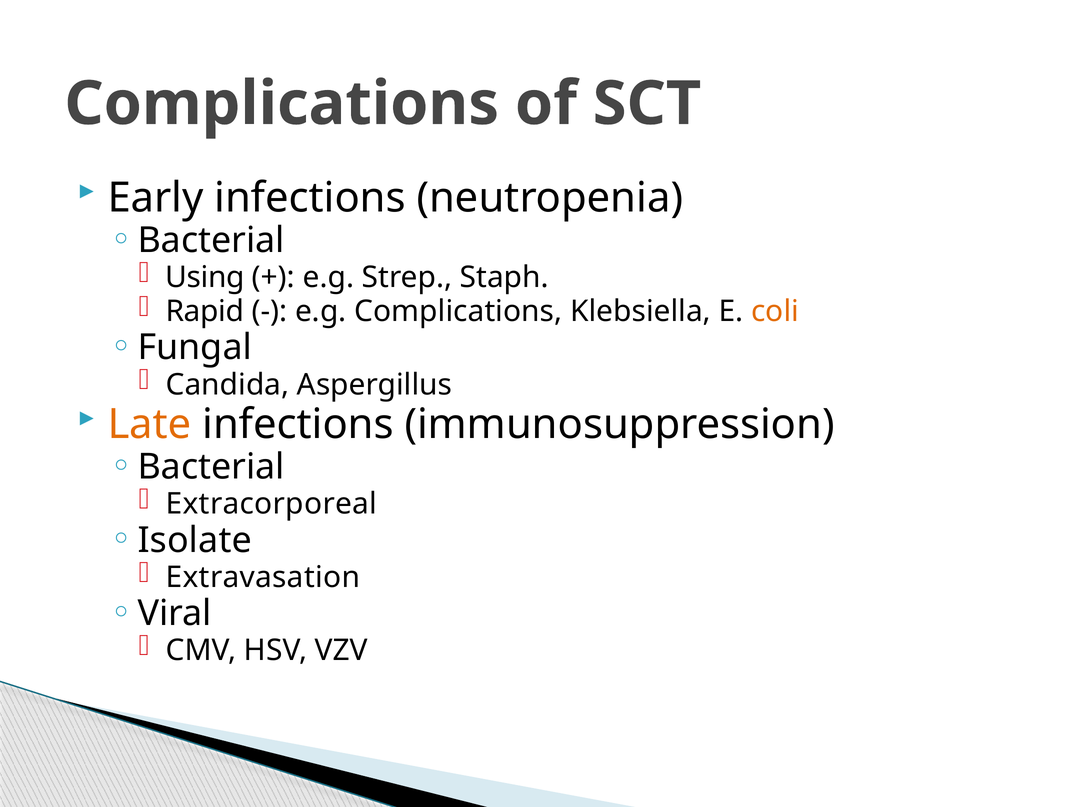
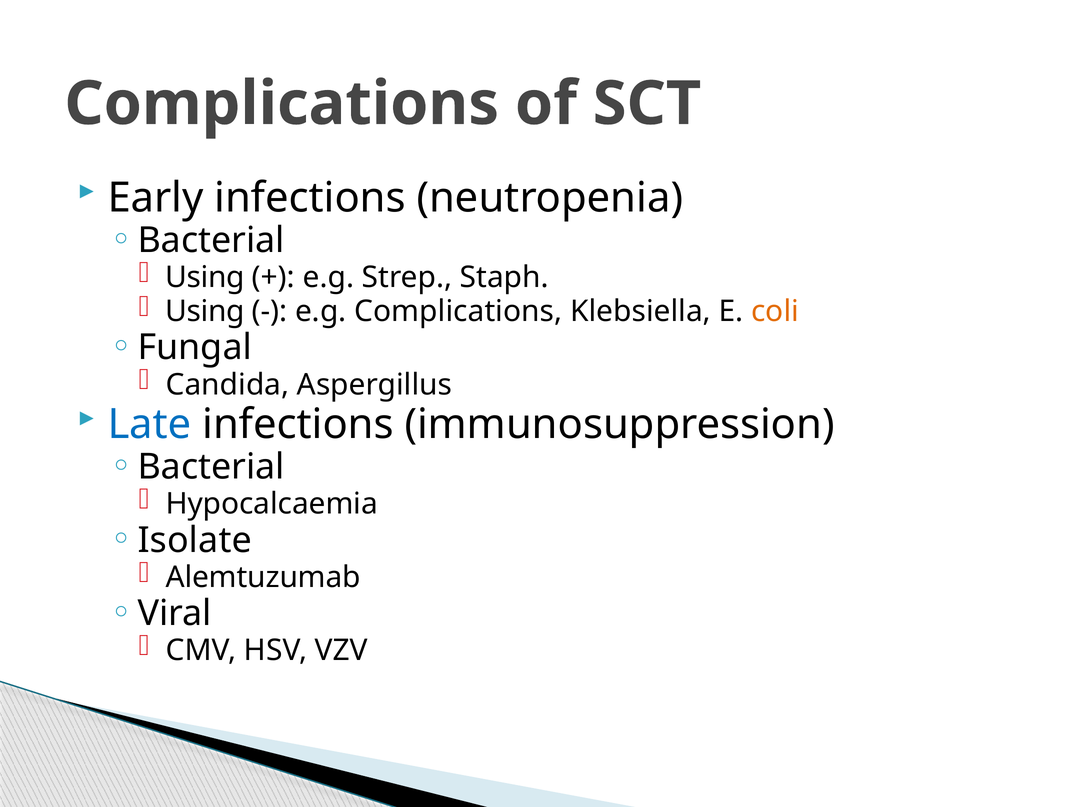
Rapid at (205, 311): Rapid -> Using
Late colour: orange -> blue
Extracorporeal: Extracorporeal -> Hypocalcaemia
Extravasation: Extravasation -> Alemtuzumab
